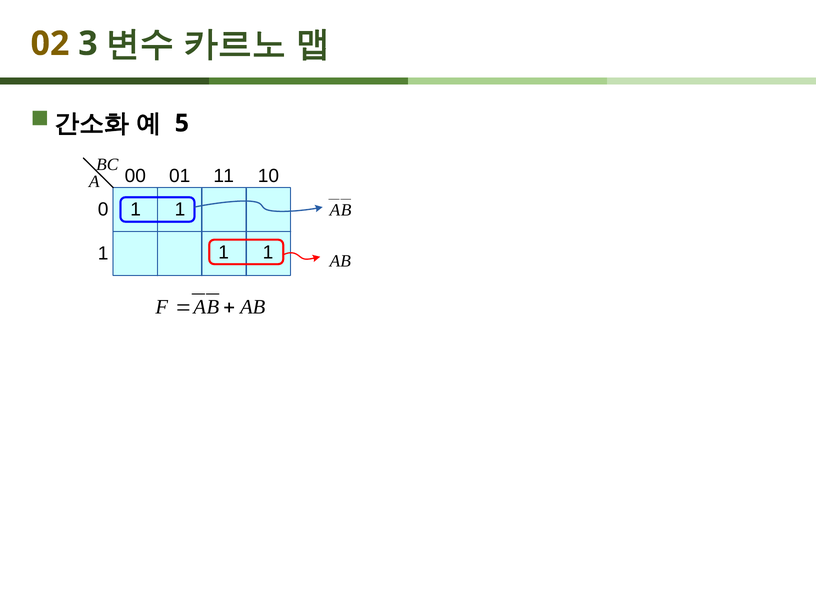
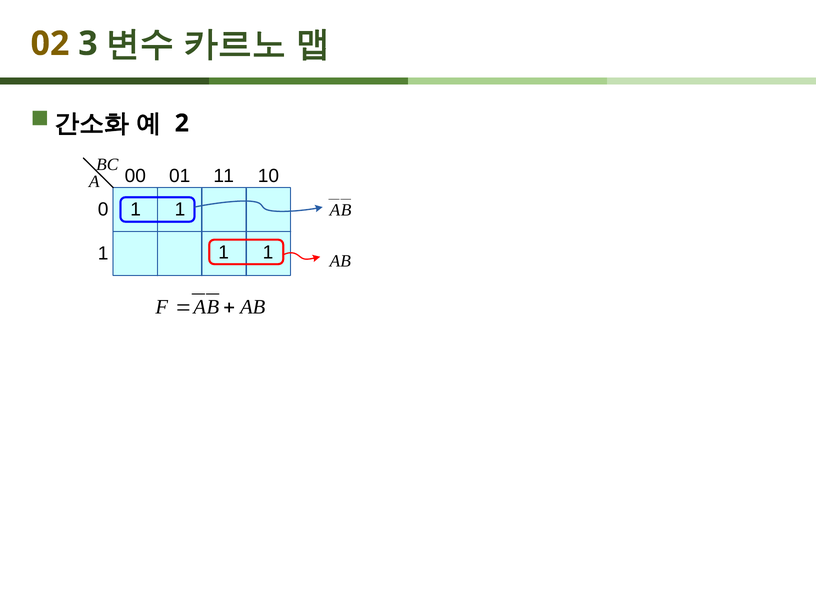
5: 5 -> 2
